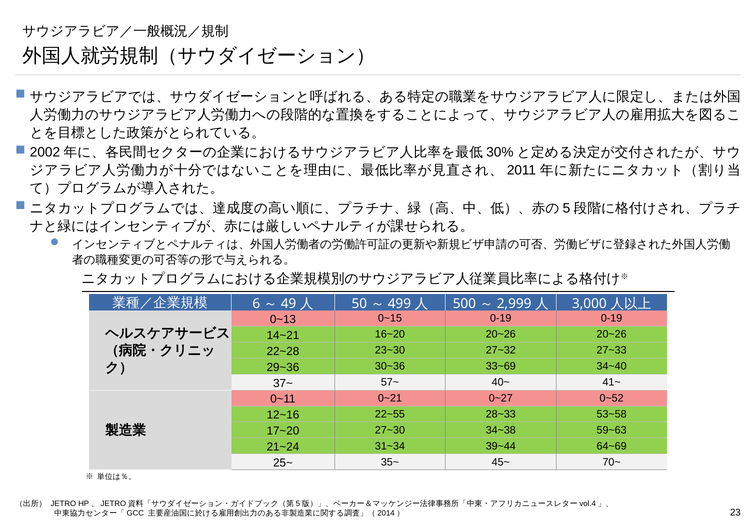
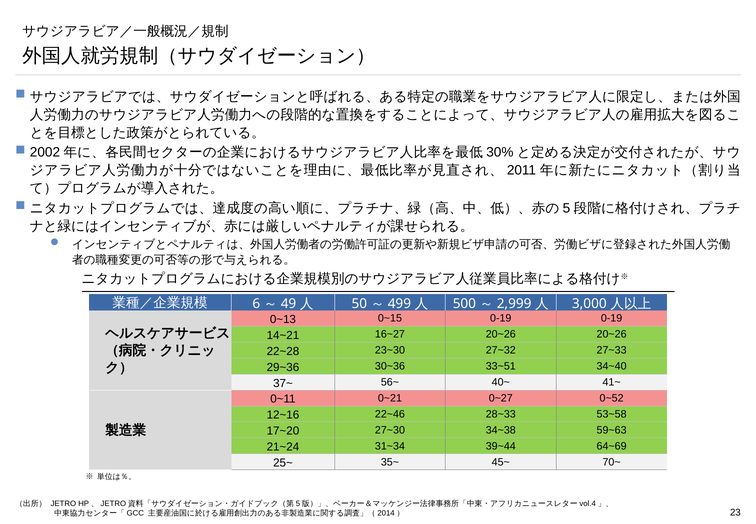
16~20: 16~20 -> 16~27
33~69: 33~69 -> 33~51
57~: 57~ -> 56~
22~55: 22~55 -> 22~46
